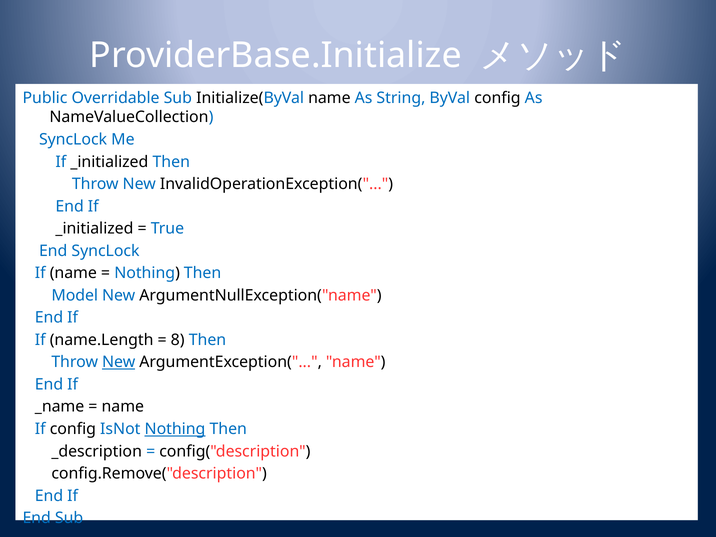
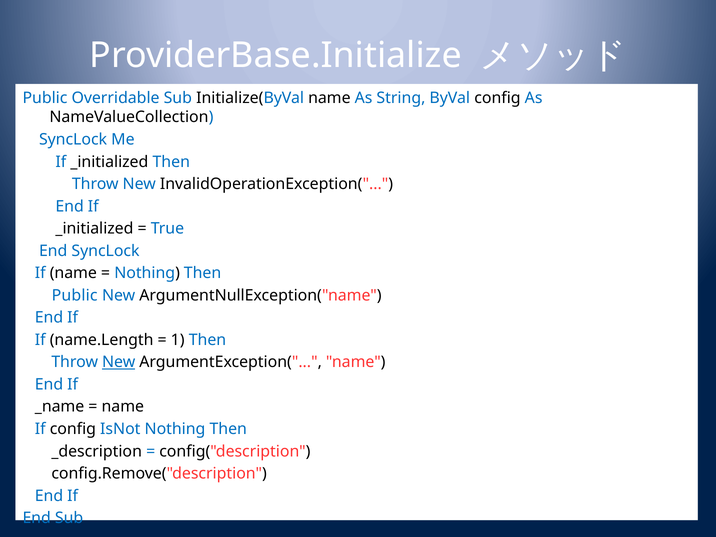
Model at (75, 295): Model -> Public
8: 8 -> 1
Nothing at (175, 429) underline: present -> none
